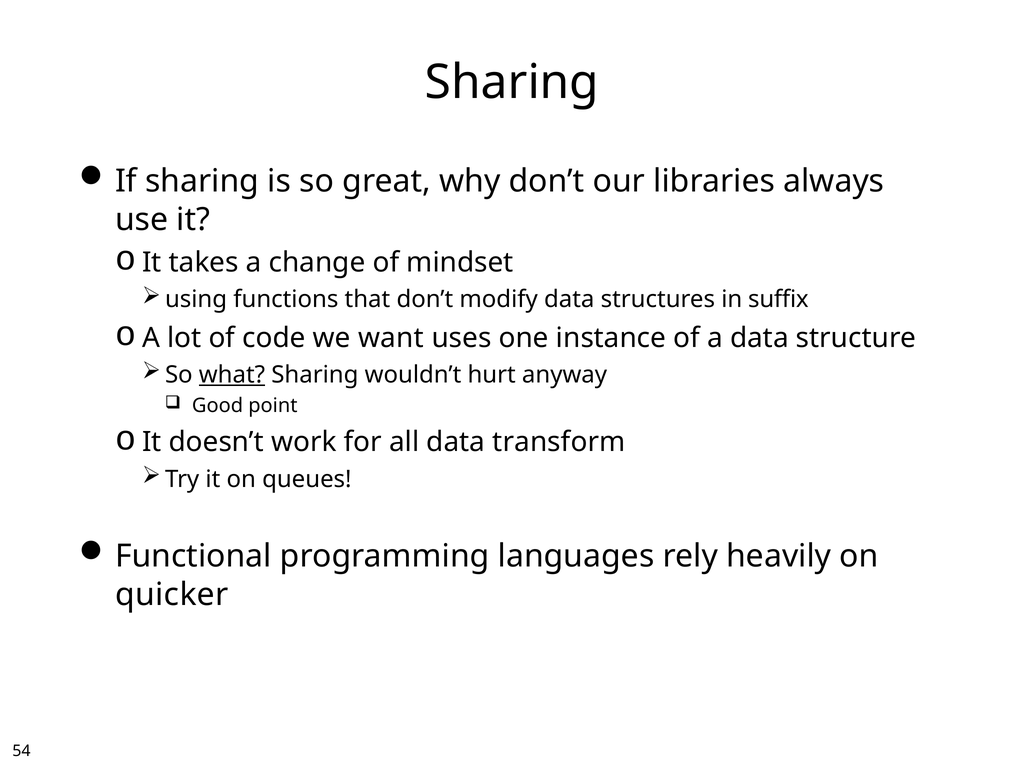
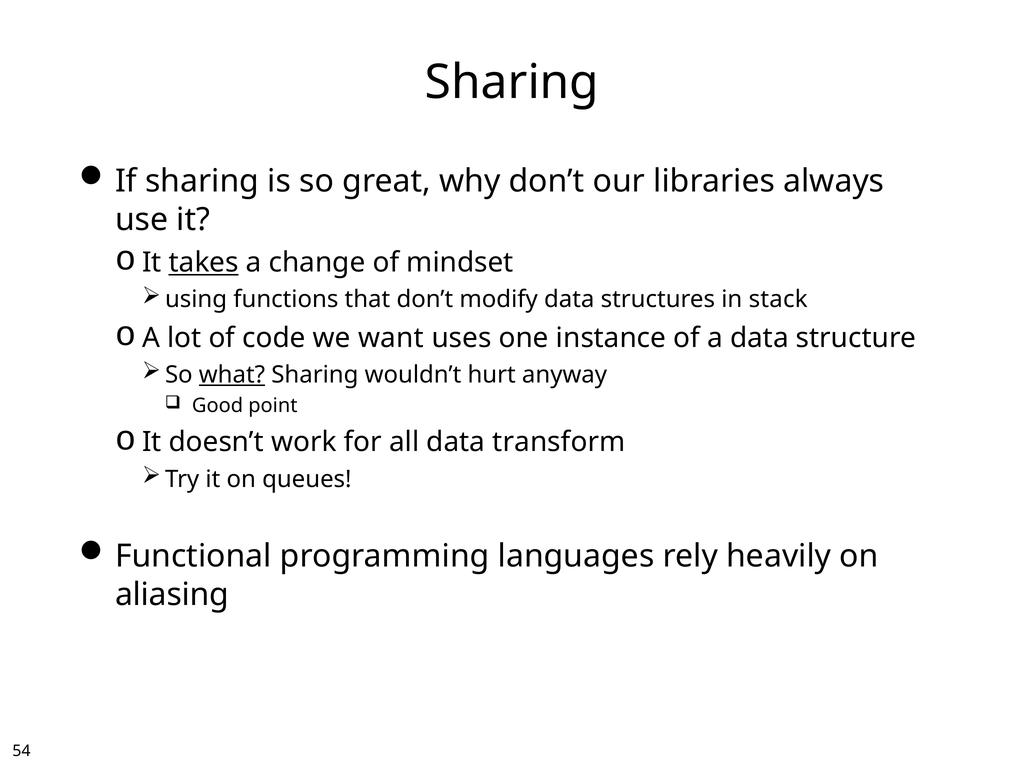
takes underline: none -> present
suffix: suffix -> stack
quicker: quicker -> aliasing
